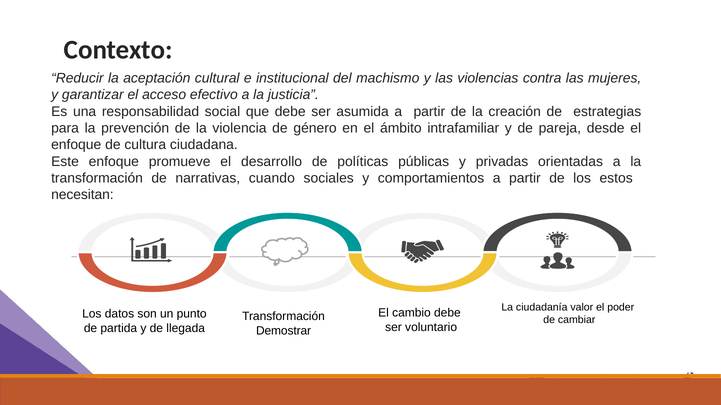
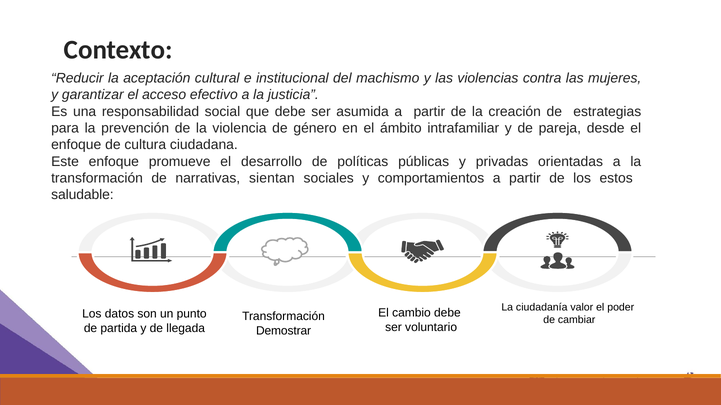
cuando: cuando -> sientan
necesitan: necesitan -> saludable
